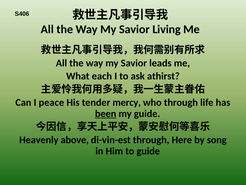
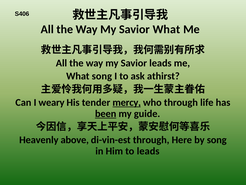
Savior Living: Living -> What
What each: each -> song
peace: peace -> weary
mercy underline: none -> present
to guide: guide -> leads
